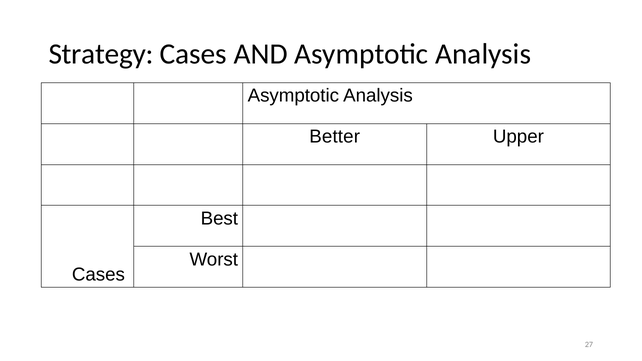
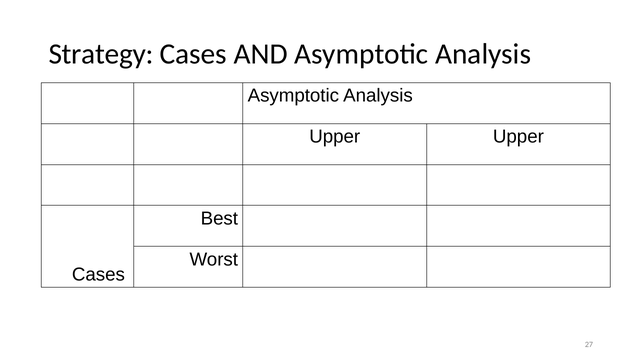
Better at (335, 137): Better -> Upper
